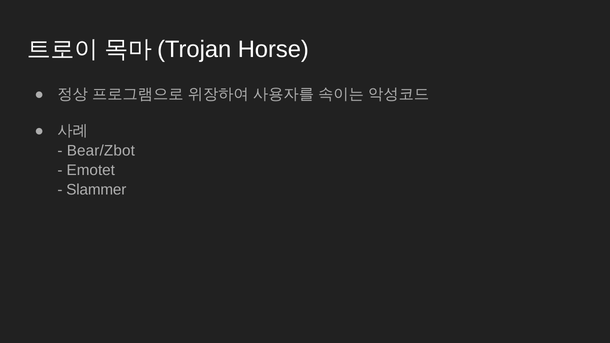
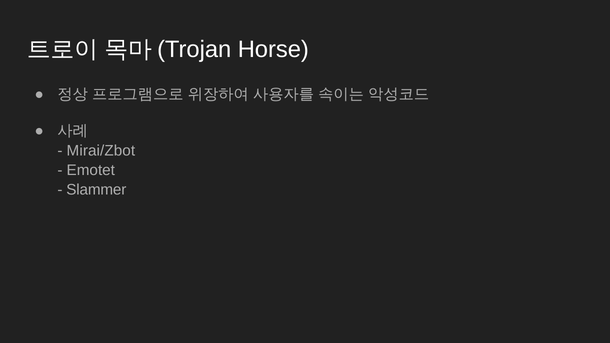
Bear/Zbot: Bear/Zbot -> Mirai/Zbot
